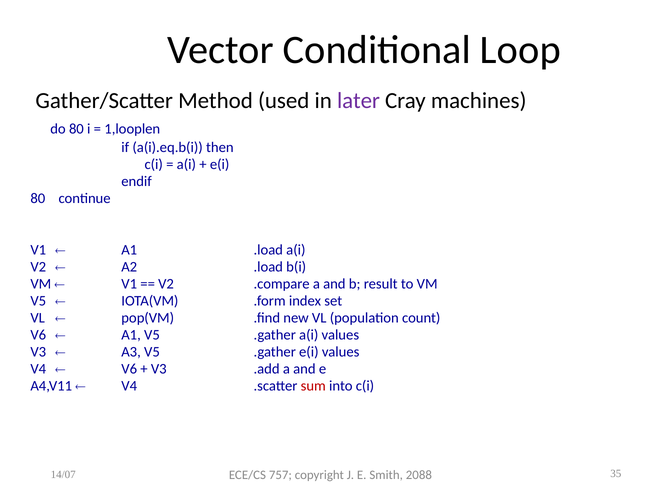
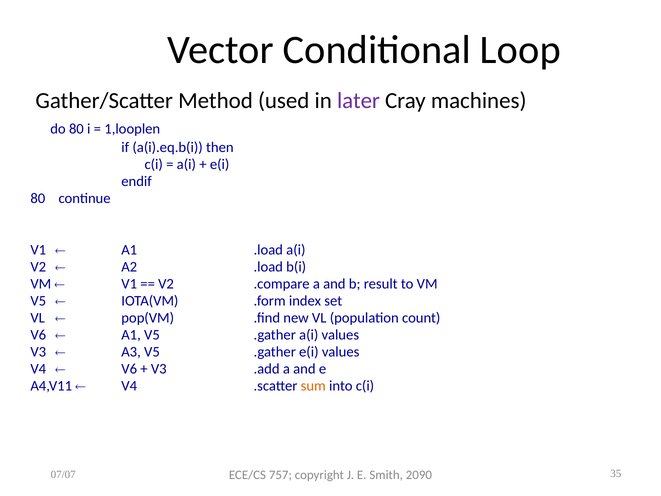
sum colour: red -> orange
14/07: 14/07 -> 07/07
2088: 2088 -> 2090
